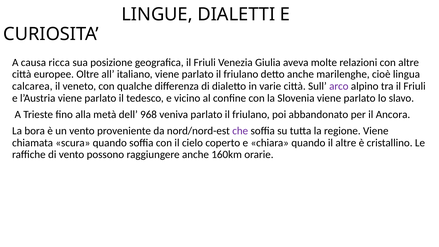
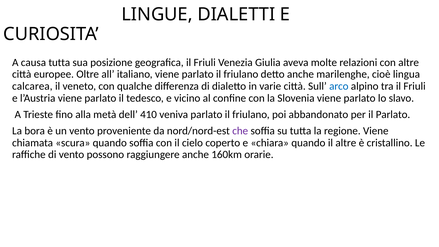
causa ricca: ricca -> tutta
arco colour: purple -> blue
968: 968 -> 410
il Ancora: Ancora -> Parlato
